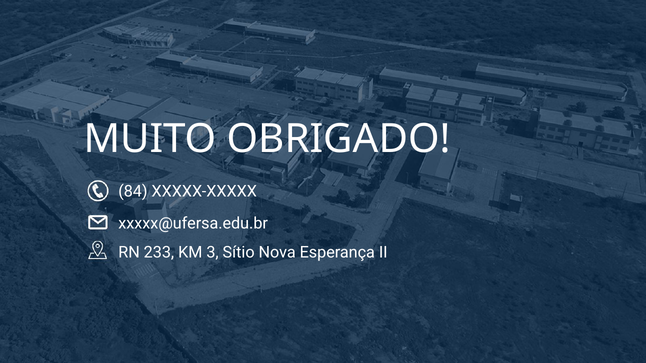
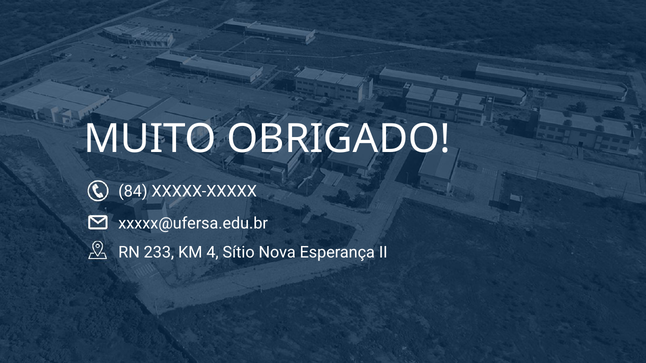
3: 3 -> 4
